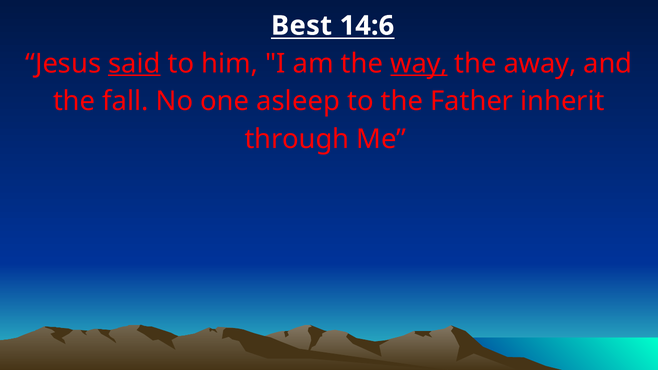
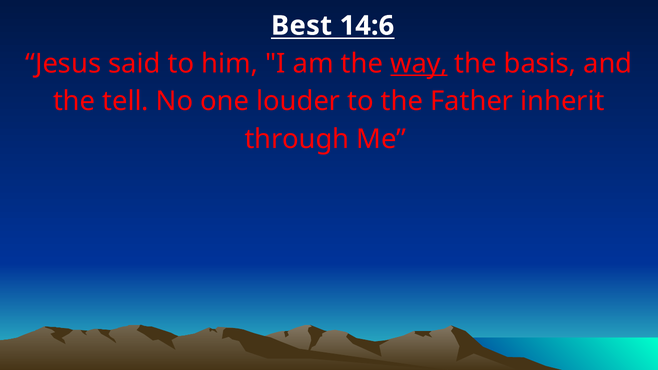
said underline: present -> none
away: away -> basis
fall: fall -> tell
asleep: asleep -> louder
